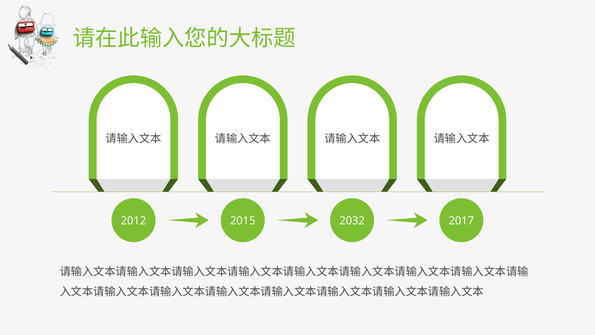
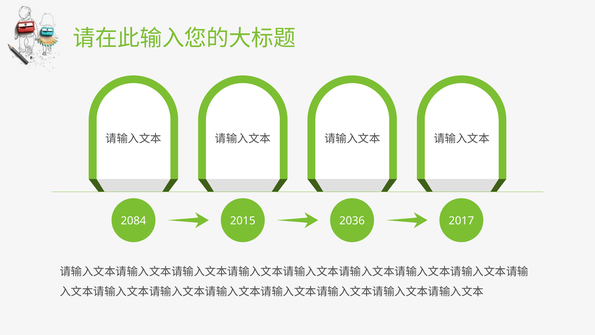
2012: 2012 -> 2084
2032: 2032 -> 2036
